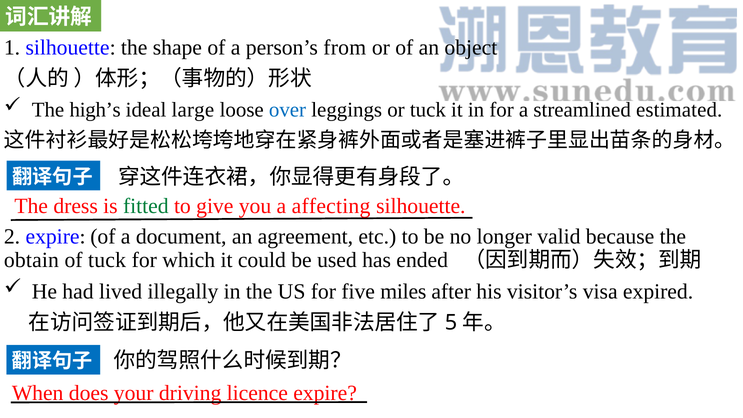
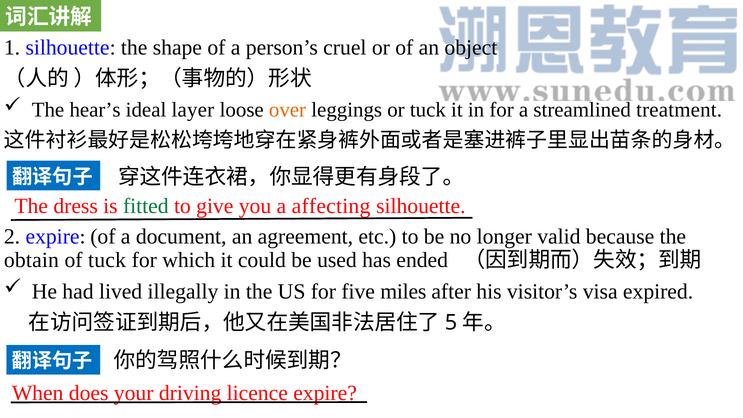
from: from -> cruel
high’s: high’s -> hear’s
large: large -> layer
over colour: blue -> orange
estimated: estimated -> treatment
